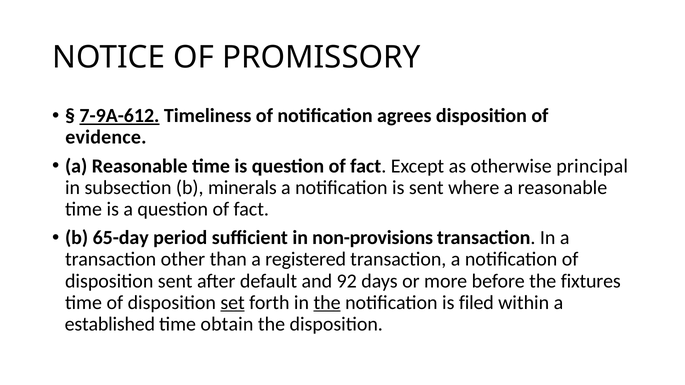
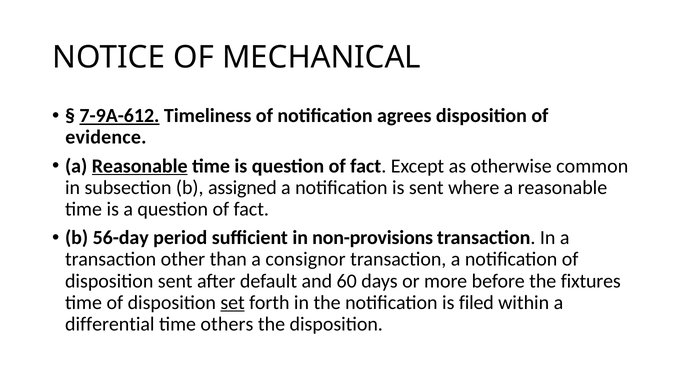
PROMISSORY: PROMISSORY -> MECHANICAL
Reasonable at (140, 166) underline: none -> present
principal: principal -> common
minerals: minerals -> assigned
65-day: 65-day -> 56-day
registered: registered -> consignor
92: 92 -> 60
the at (327, 303) underline: present -> none
established: established -> differential
obtain: obtain -> others
